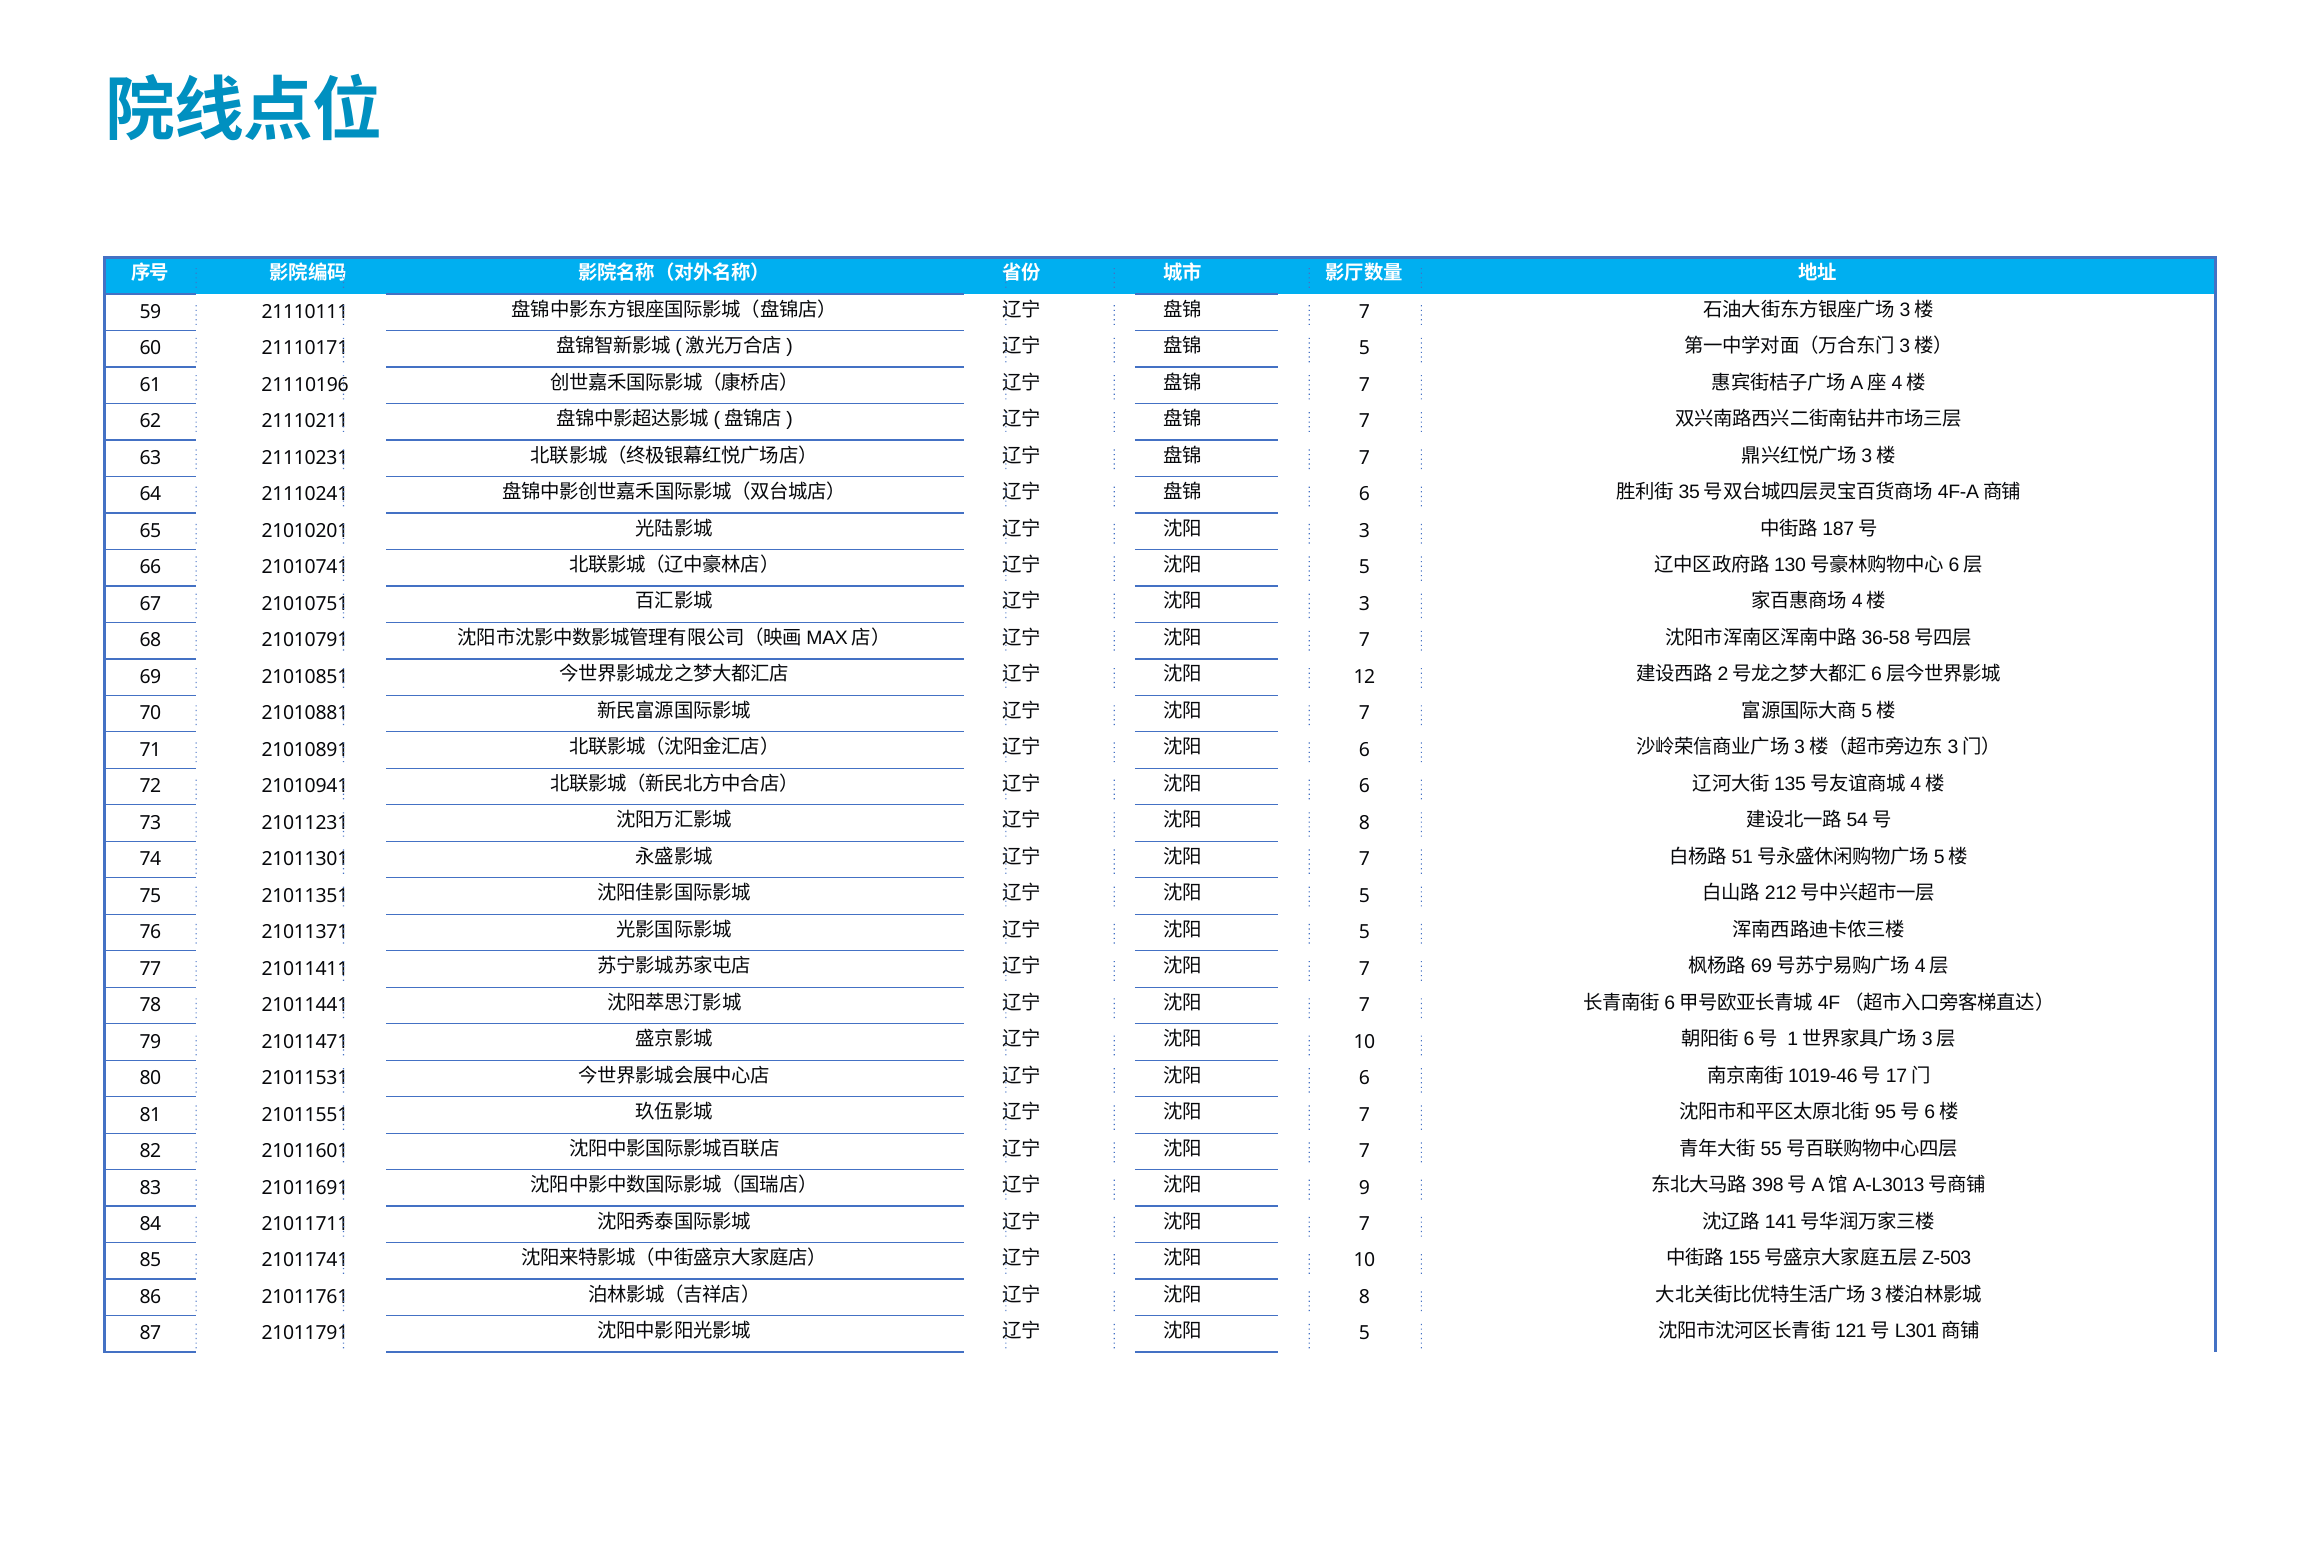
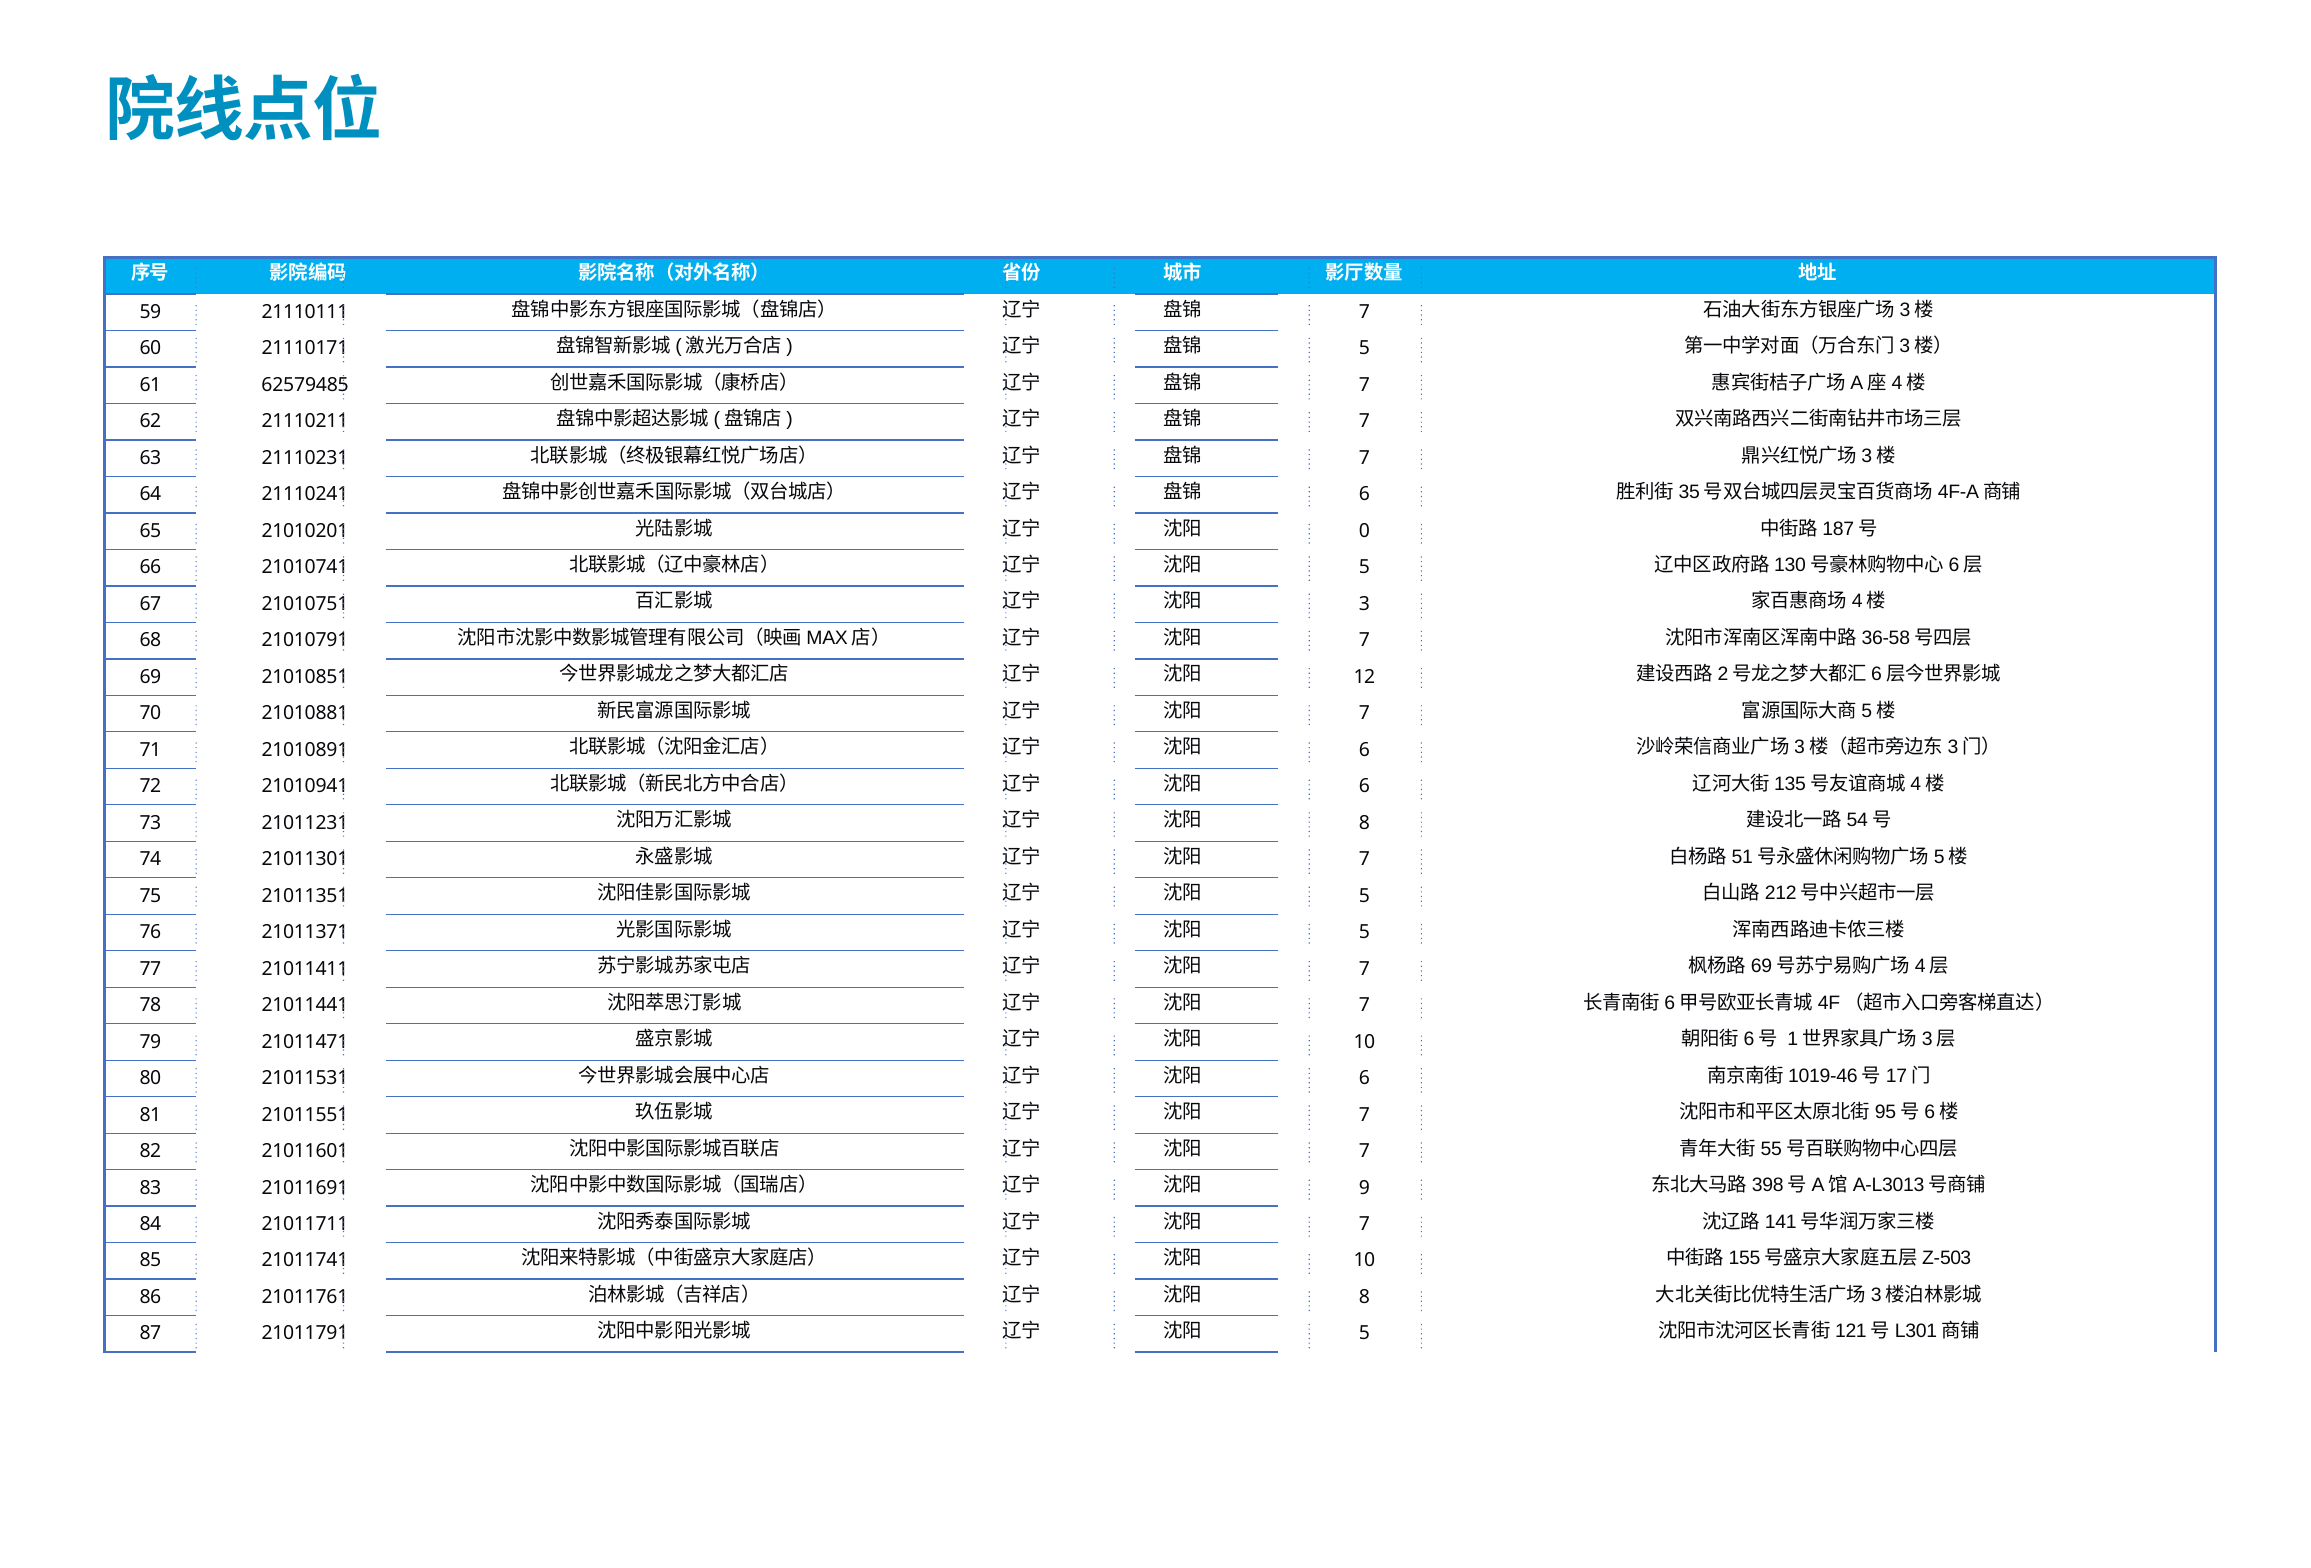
21110196: 21110196 -> 62579485
3 at (1364, 531): 3 -> 0
